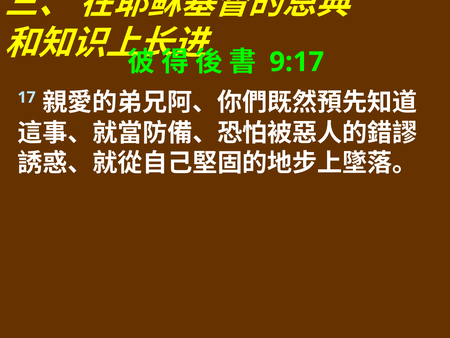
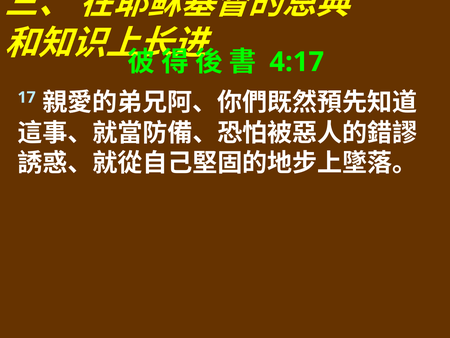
9:17: 9:17 -> 4:17
